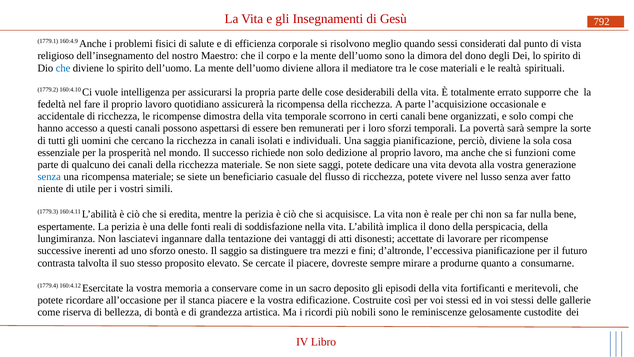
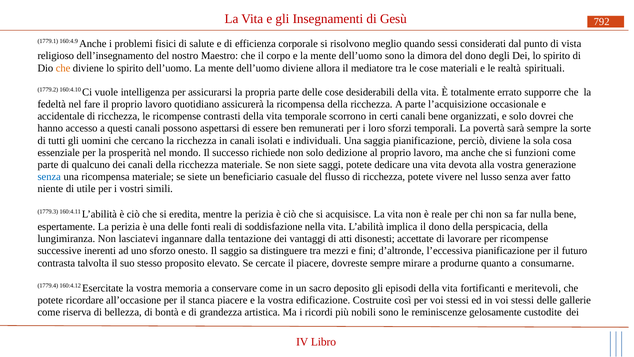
che at (63, 68) colour: blue -> orange
dimostra: dimostra -> contrasti
compi: compi -> dovrei
